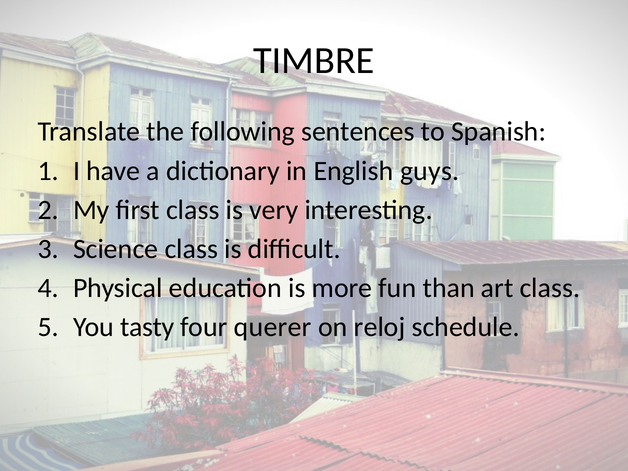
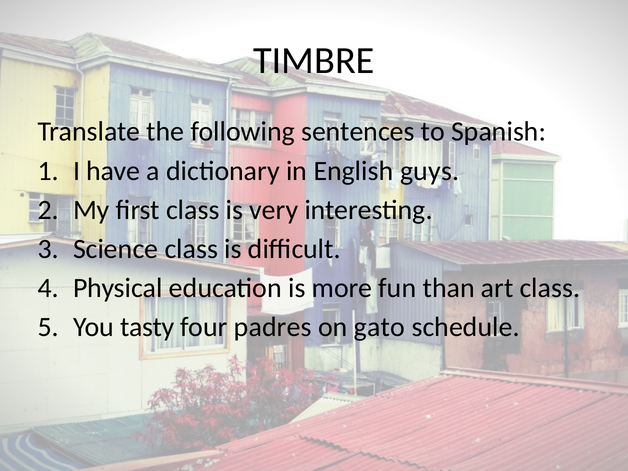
querer: querer -> padres
reloj: reloj -> gato
